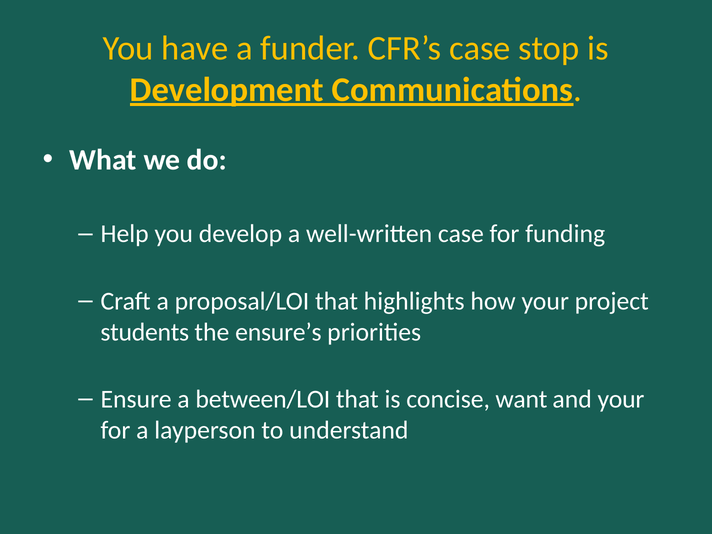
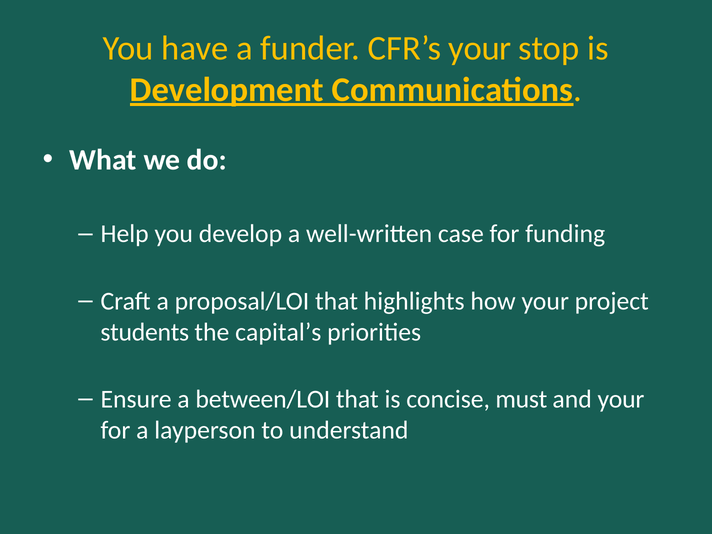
CFR’s case: case -> your
ensure’s: ensure’s -> capital’s
want: want -> must
